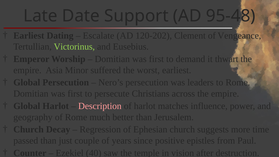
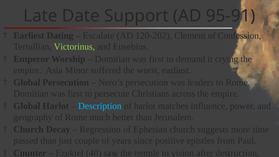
95-48: 95-48 -> 95-91
Vengeance: Vengeance -> Confession
thwart: thwart -> crying
Description colour: pink -> light blue
